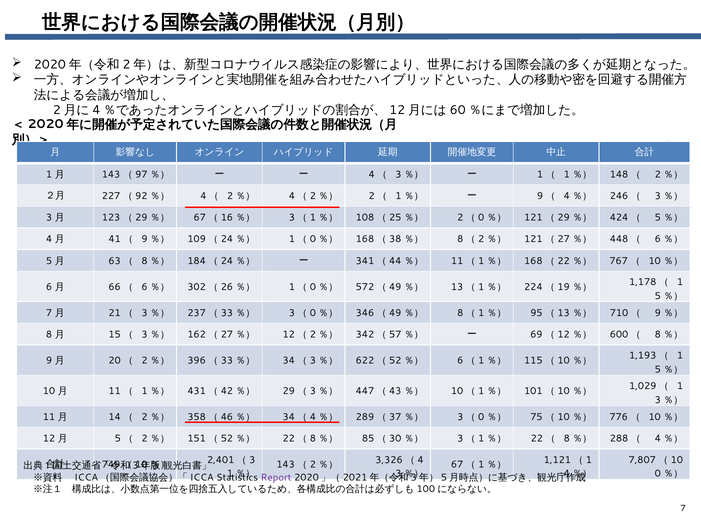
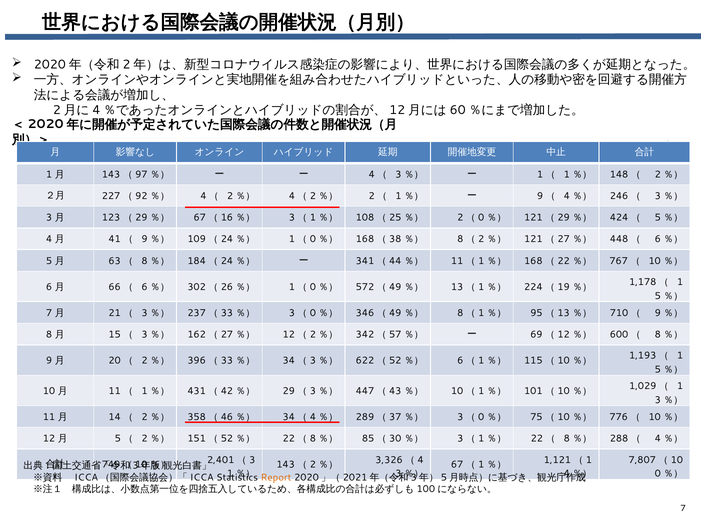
Report colour: purple -> orange
